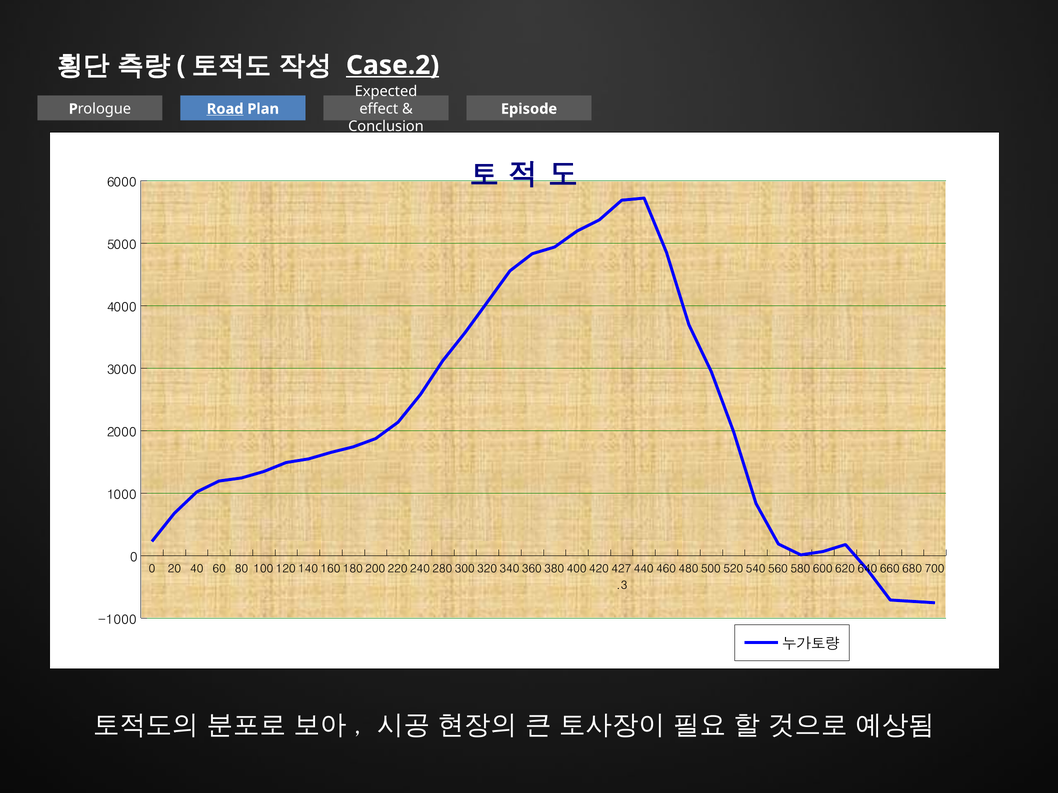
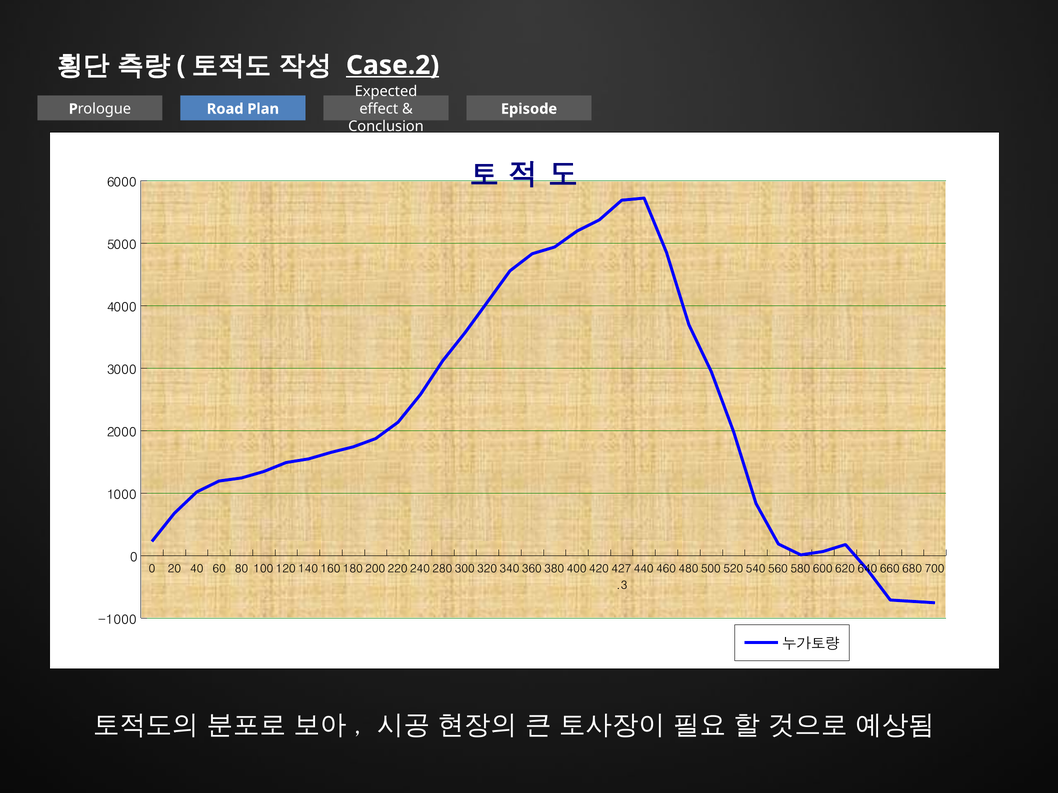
Road underline: present -> none
